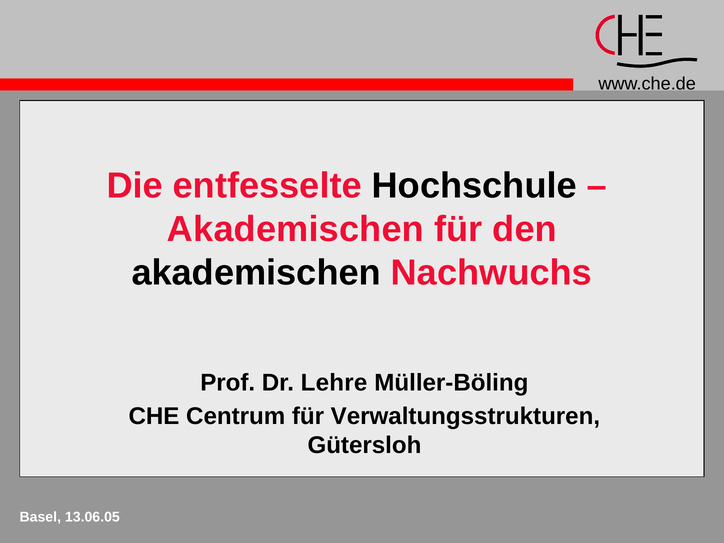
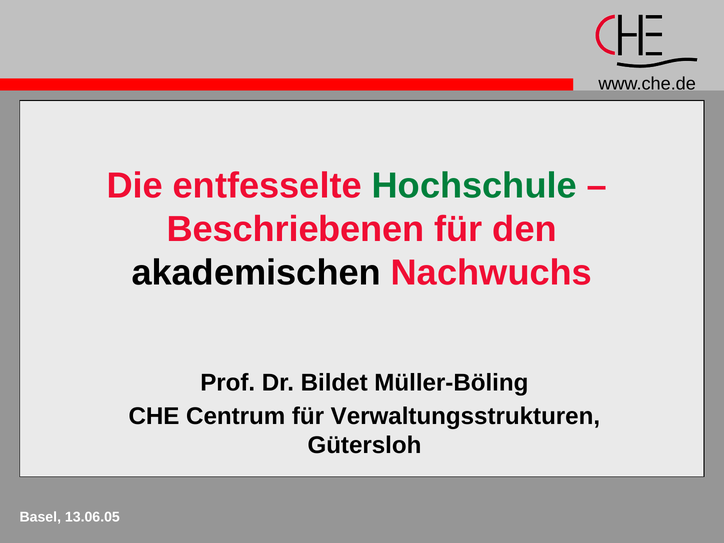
Hochschule colour: black -> green
Akademischen at (295, 229): Akademischen -> Beschriebenen
Lehre: Lehre -> Bildet
